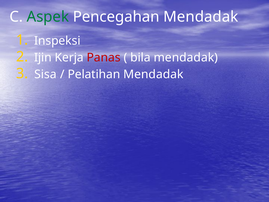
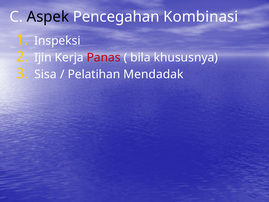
Aspek colour: green -> black
Pencegahan Mendadak: Mendadak -> Kombinasi
bila mendadak: mendadak -> khususnya
